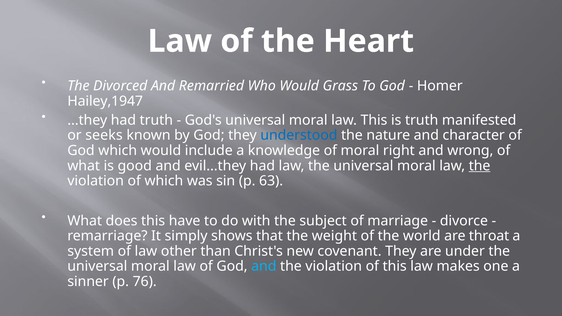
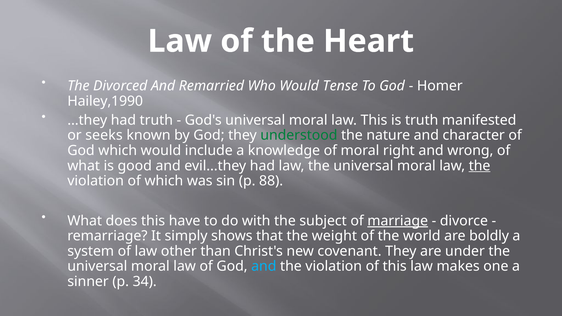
Grass: Grass -> Tense
Hailey,1947: Hailey,1947 -> Hailey,1990
understood colour: blue -> green
63: 63 -> 88
marriage underline: none -> present
throat: throat -> boldly
76: 76 -> 34
